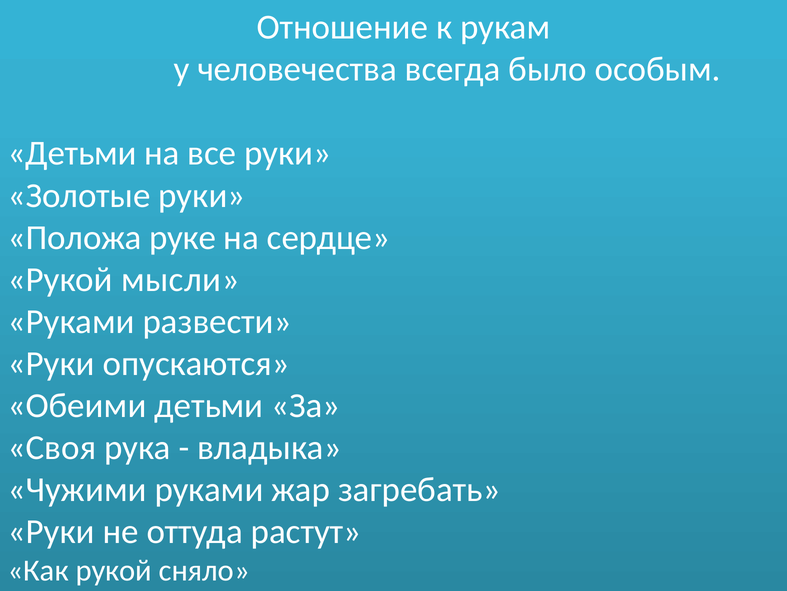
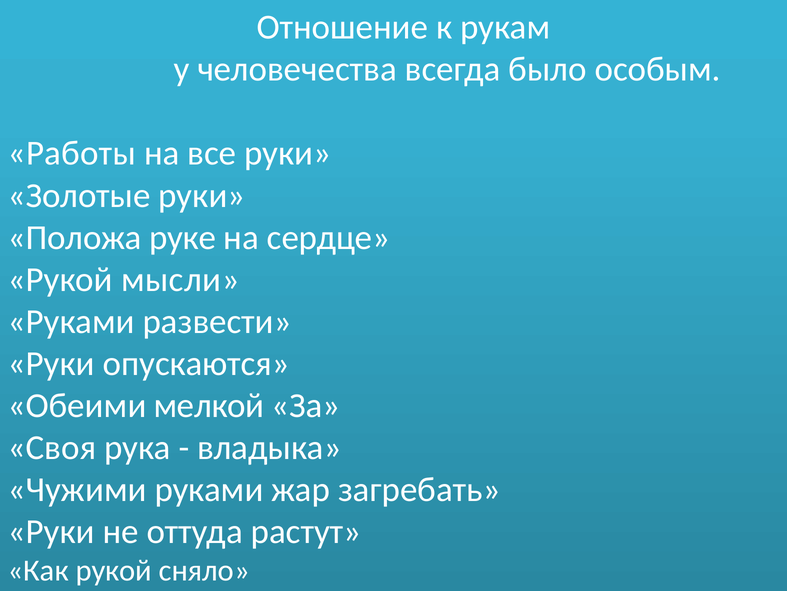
Детьми at (72, 153): Детьми -> Работы
Обеими детьми: детьми -> мелкой
